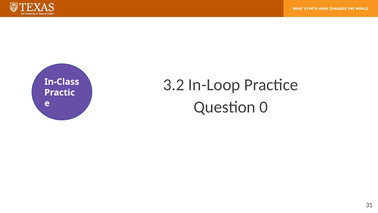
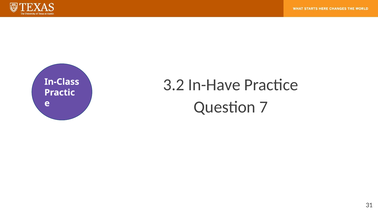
In-Loop: In-Loop -> In-Have
0: 0 -> 7
